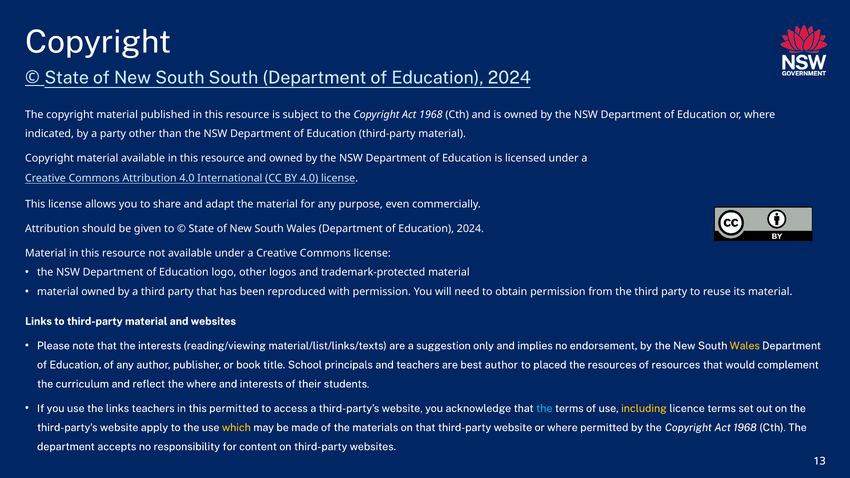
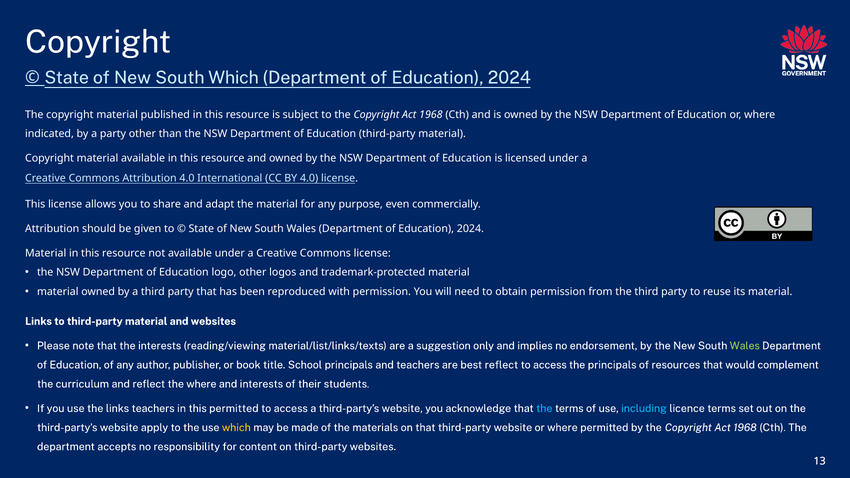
South South: South -> Which
Wales colour: yellow -> light green
best author: author -> reflect
placed at (550, 365): placed -> access
the resources: resources -> principals
including colour: yellow -> light blue
